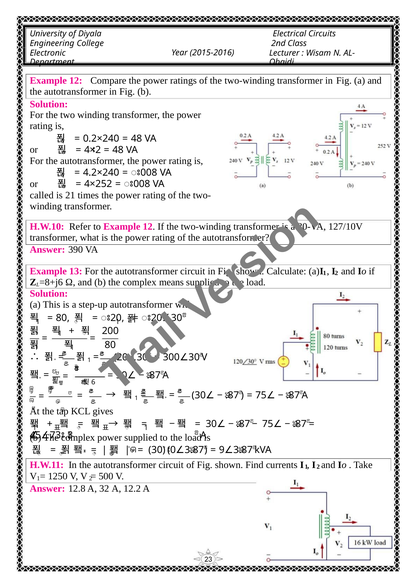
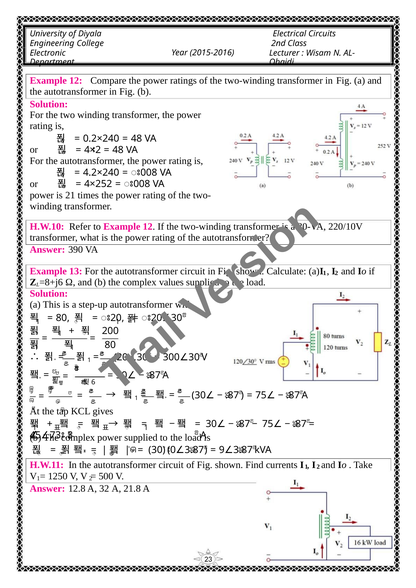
called at (42, 195): called -> power
127/10V: 127/10V -> 220/10V
means: means -> values
12.2: 12.2 -> 21.8
